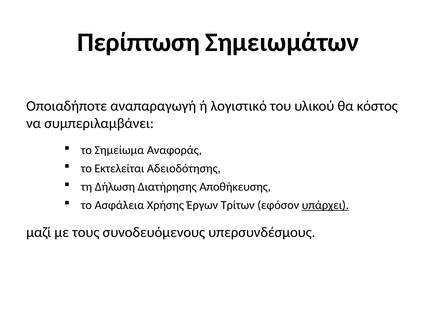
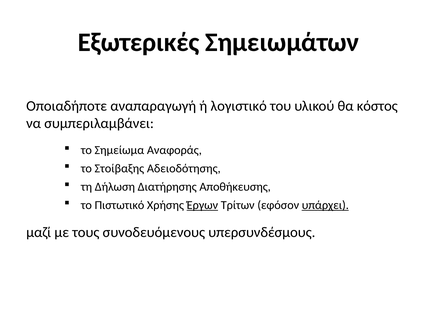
Περίπτωση: Περίπτωση -> Εξωτερικές
Εκτελείται: Εκτελείται -> Στοίβαξης
Ασφάλεια: Ασφάλεια -> Πιστωτικό
Έργων underline: none -> present
